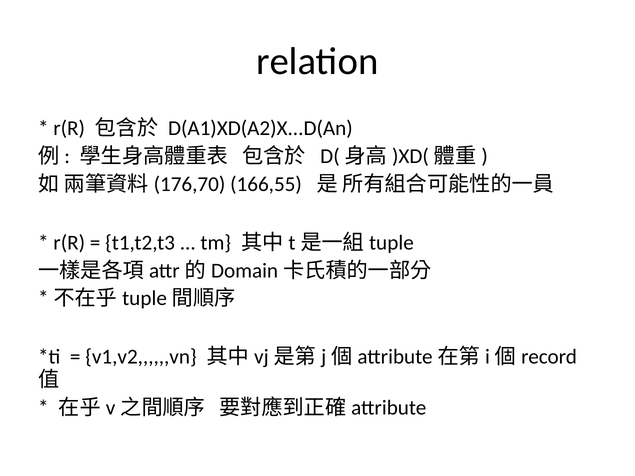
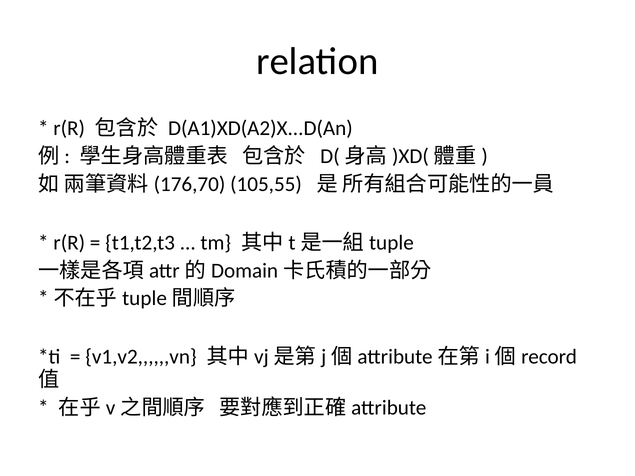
166,55: 166,55 -> 105,55
